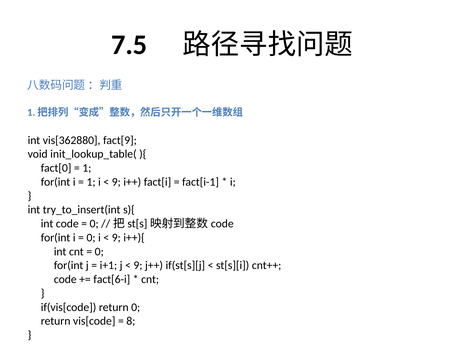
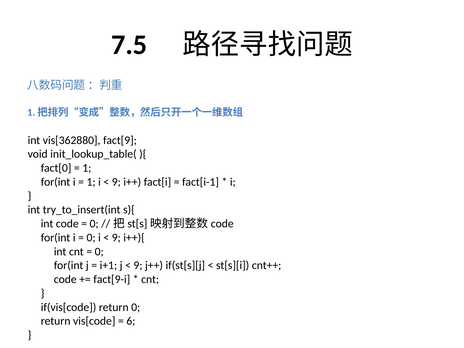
fact[6-i: fact[6-i -> fact[9-i
8: 8 -> 6
